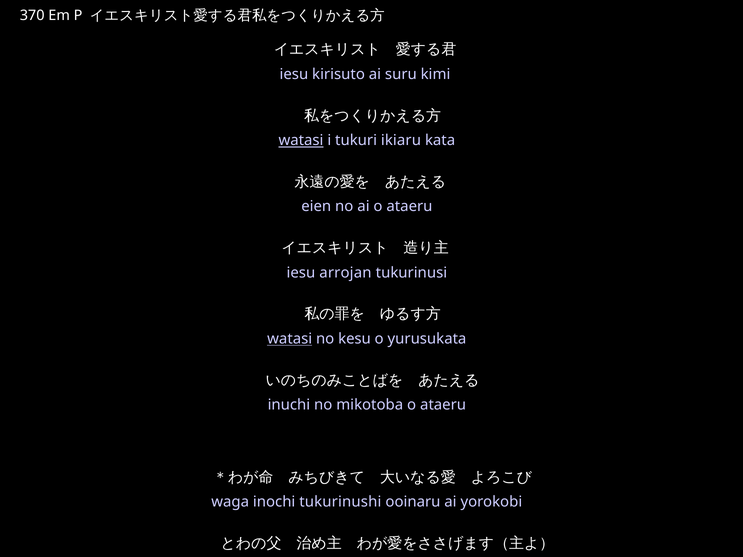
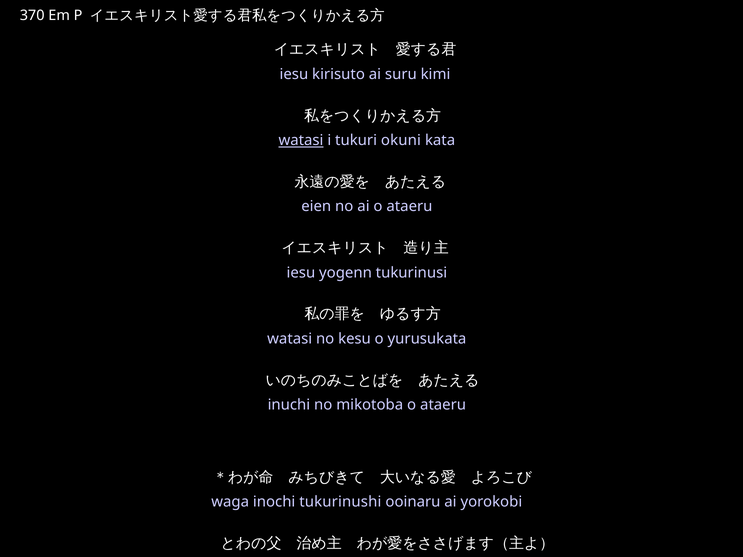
ikiaru: ikiaru -> okuni
arrojan: arrojan -> yogenn
watasi at (290, 339) underline: present -> none
